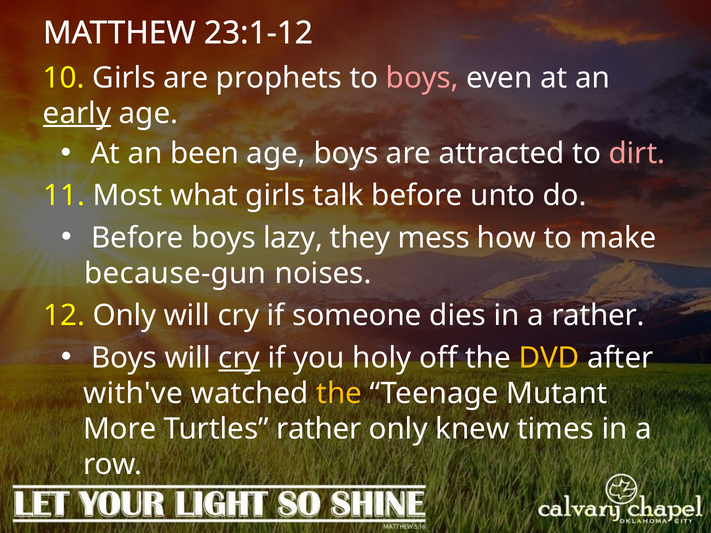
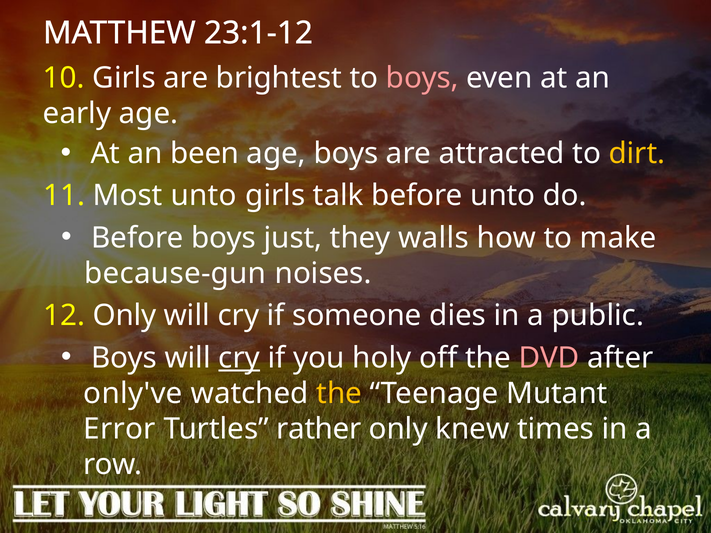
prophets: prophets -> brightest
early underline: present -> none
dirt colour: pink -> yellow
Most what: what -> unto
lazy: lazy -> just
mess: mess -> walls
a rather: rather -> public
DVD colour: yellow -> pink
with've: with've -> only've
More: More -> Error
